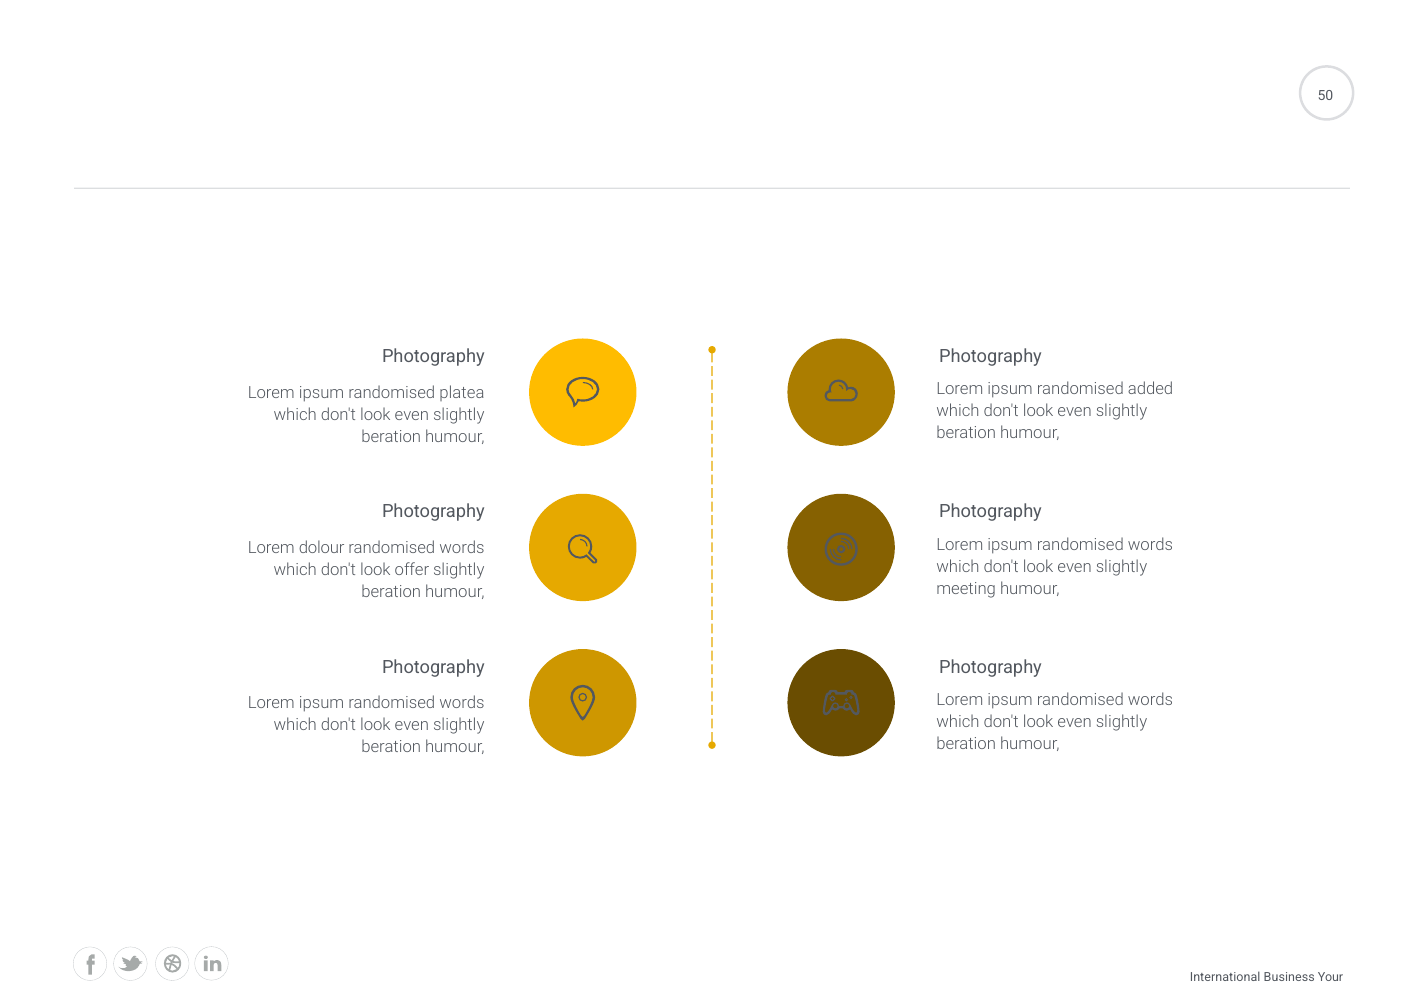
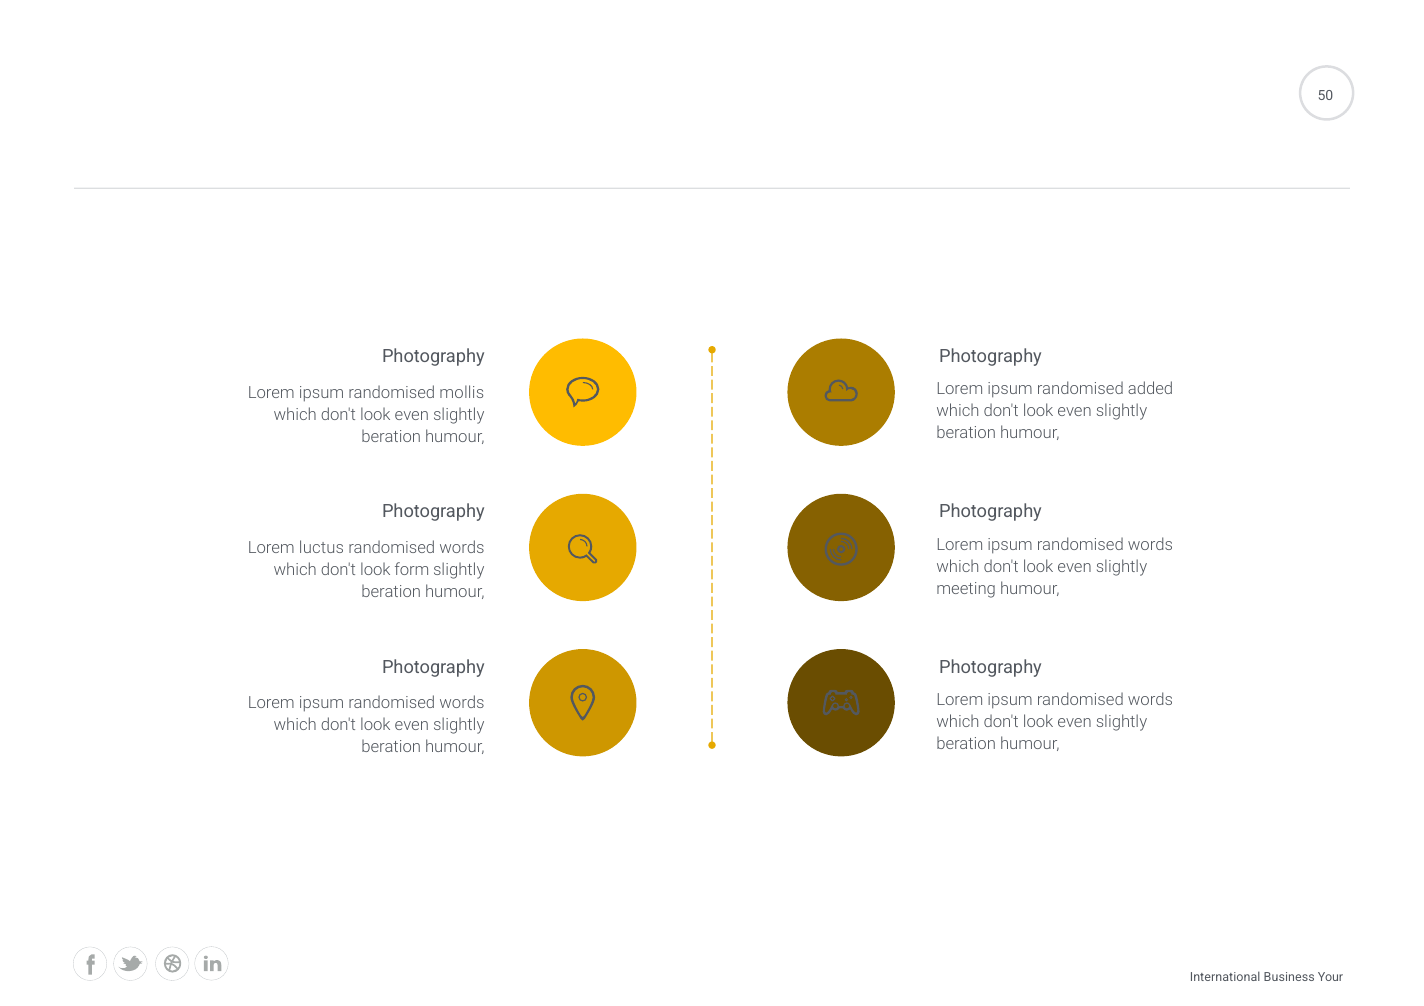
platea: platea -> mollis
dolour: dolour -> luctus
offer: offer -> form
